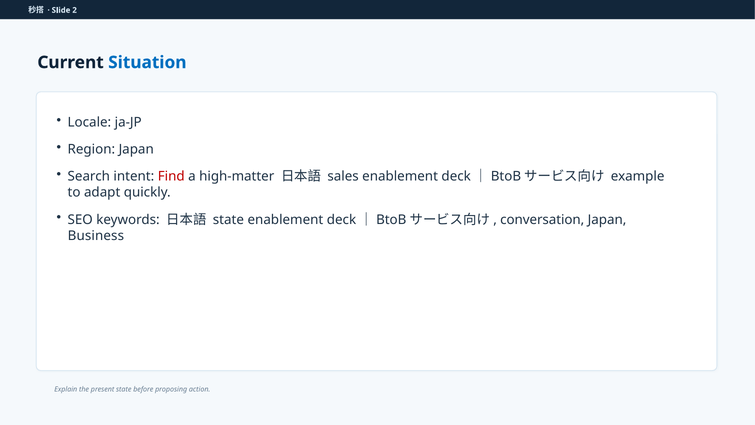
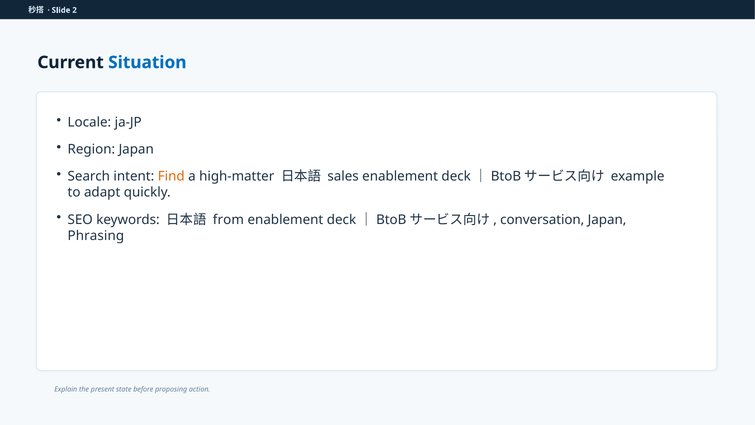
Find colour: red -> orange
state at (228, 219): state -> from
Business: Business -> Phrasing
